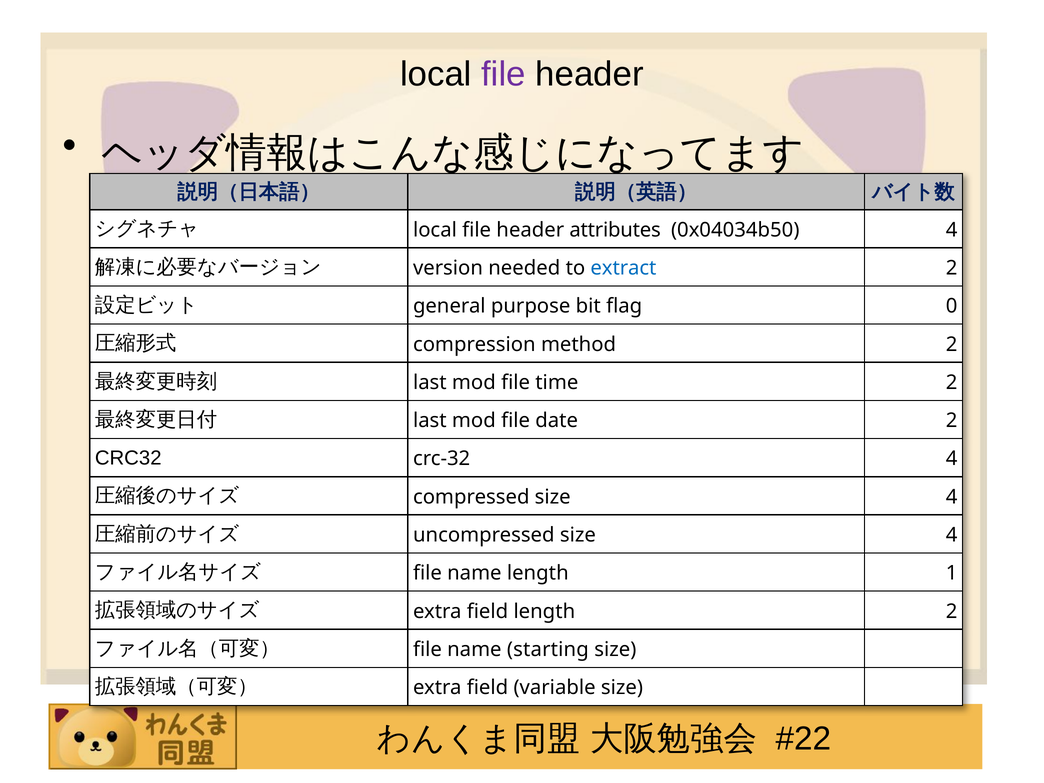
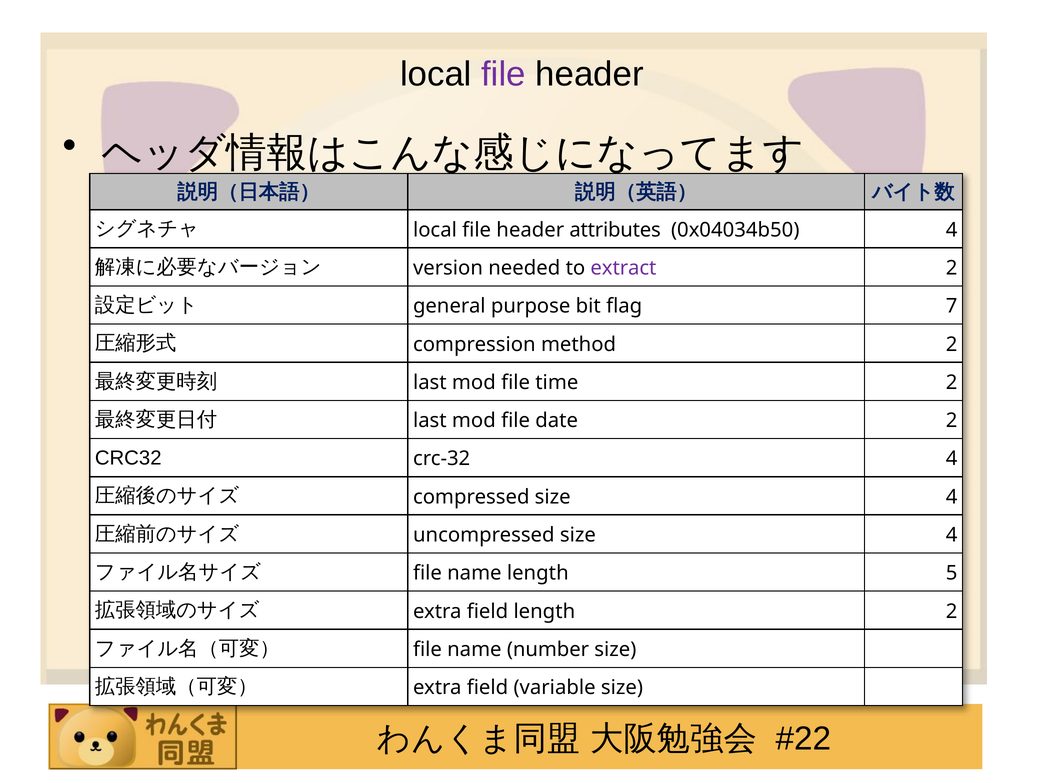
extract colour: blue -> purple
0: 0 -> 7
1: 1 -> 5
starting: starting -> number
